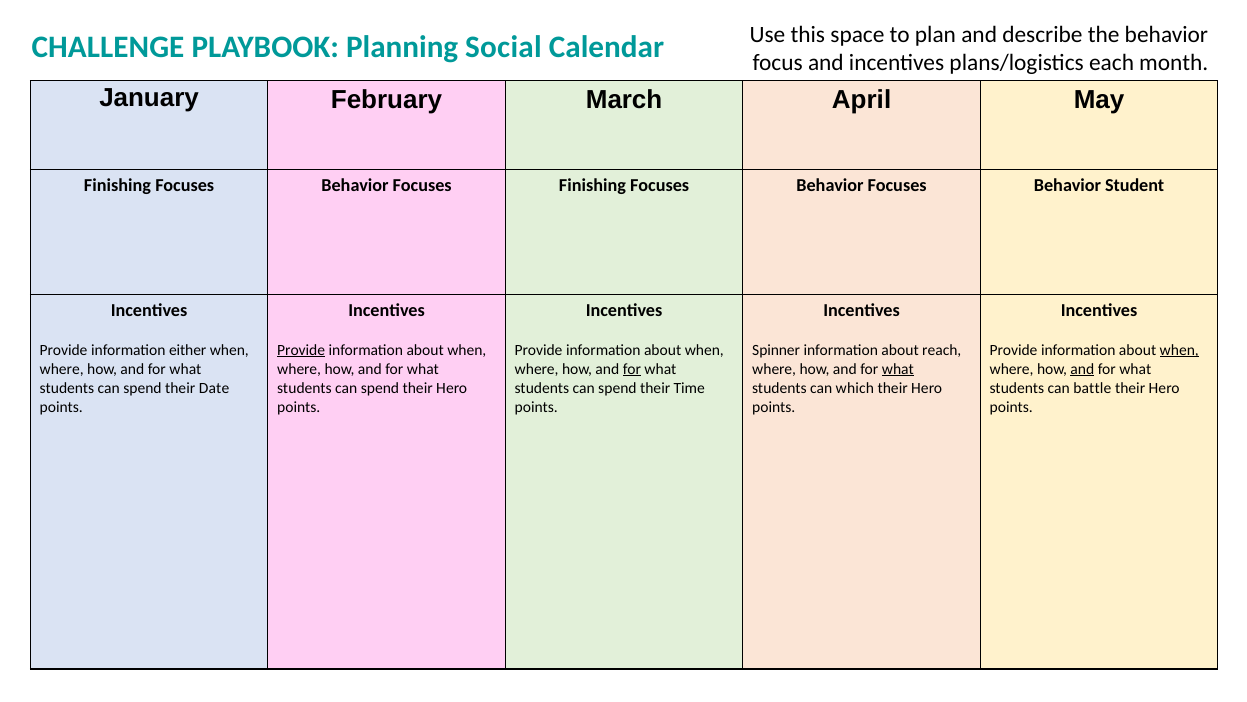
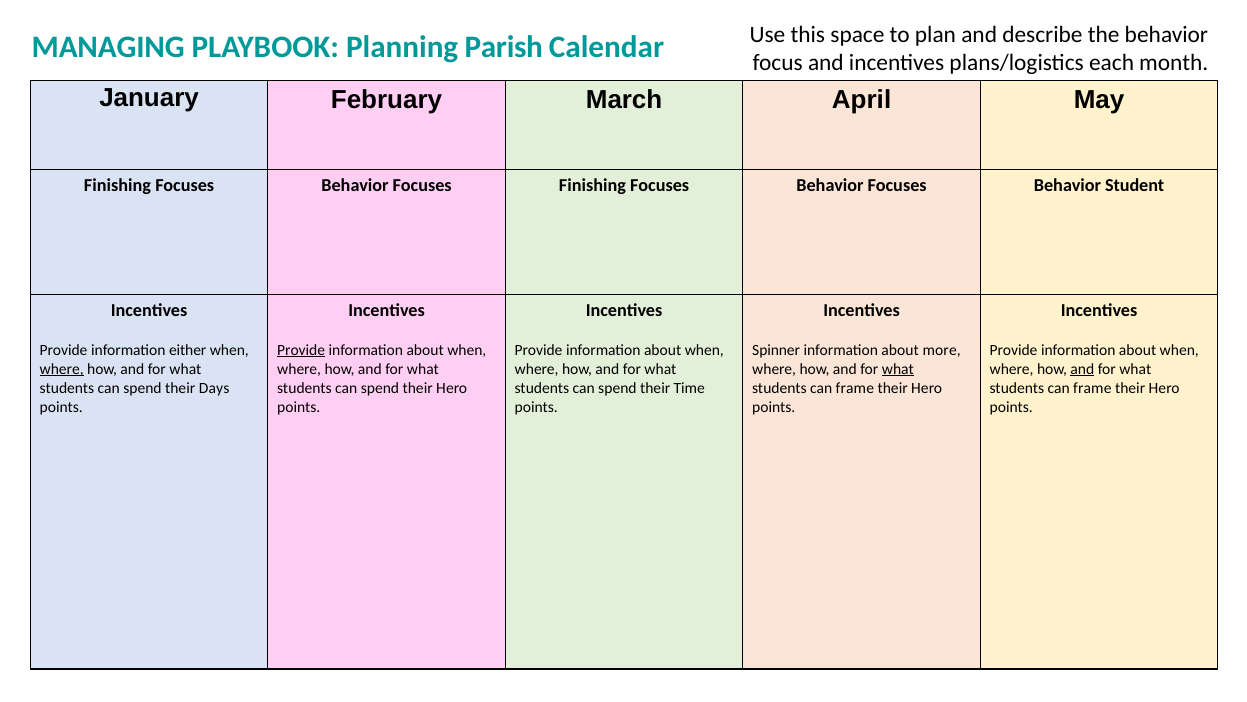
CHALLENGE: CHALLENGE -> MANAGING
Social: Social -> Parish
reach: reach -> more
when at (1179, 350) underline: present -> none
where at (62, 369) underline: none -> present
for at (632, 369) underline: present -> none
Date: Date -> Days
which at (855, 388): which -> frame
battle at (1092, 388): battle -> frame
